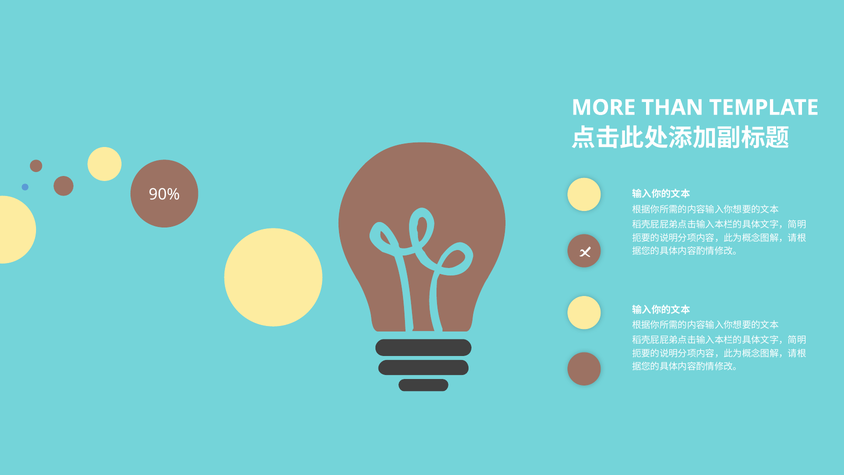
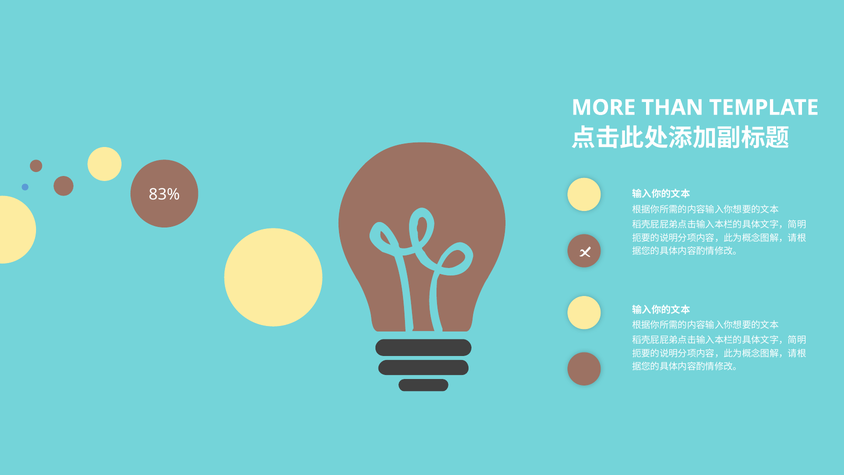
90%: 90% -> 83%
